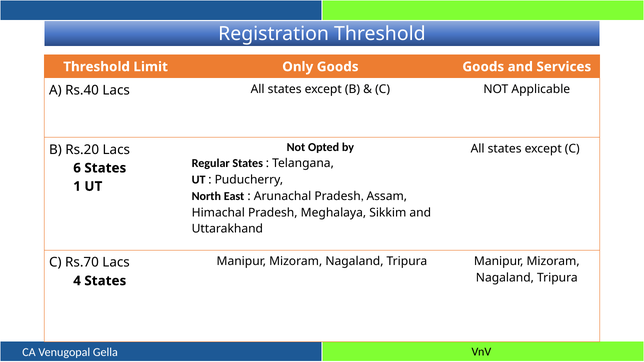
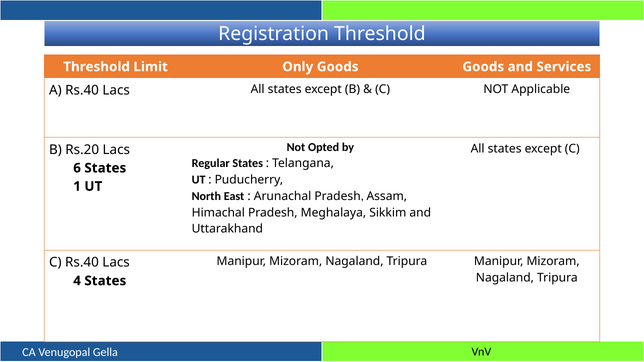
C Rs.70: Rs.70 -> Rs.40
